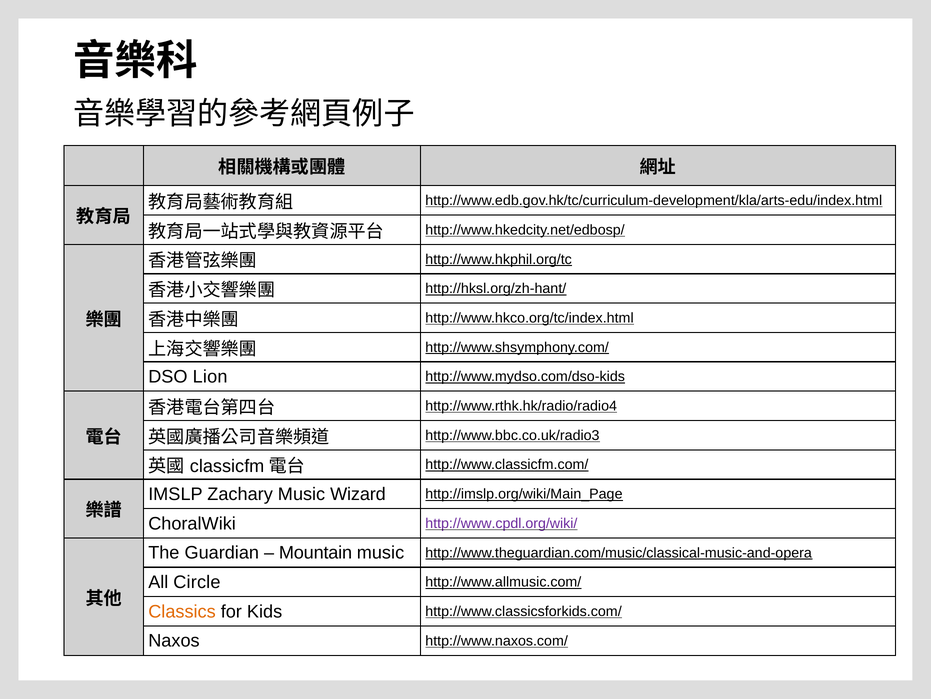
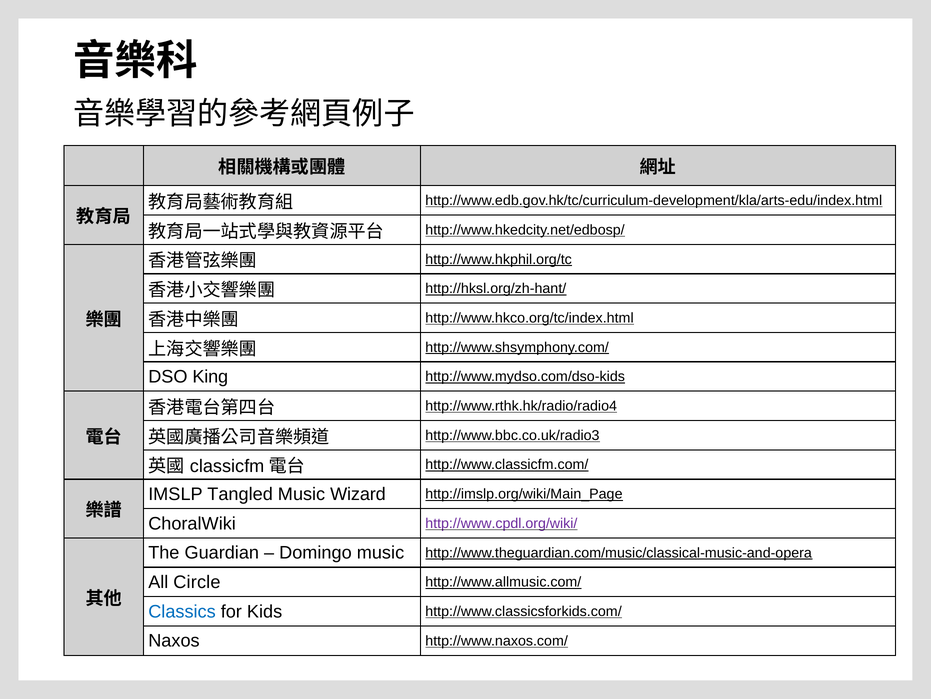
Lion: Lion -> King
Zachary: Zachary -> Tangled
Mountain: Mountain -> Domingo
Classics colour: orange -> blue
